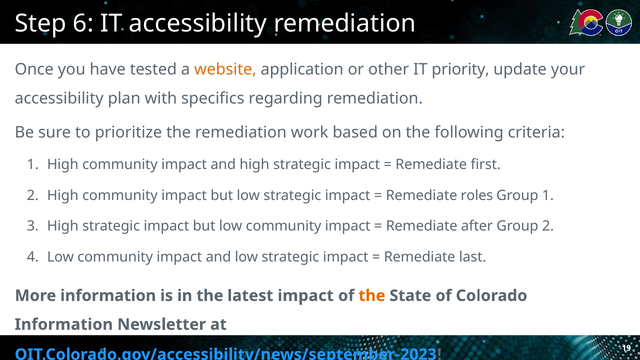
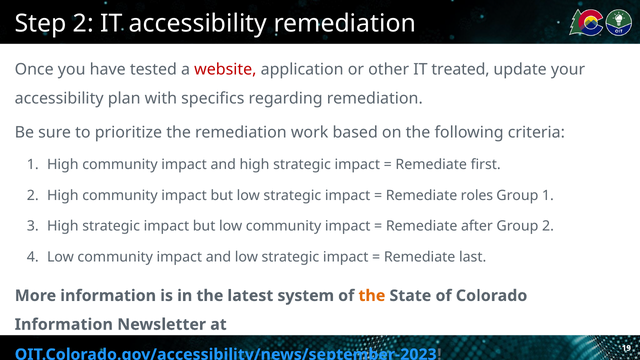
Step 6: 6 -> 2
website colour: orange -> red
priority: priority -> treated
latest impact: impact -> system
